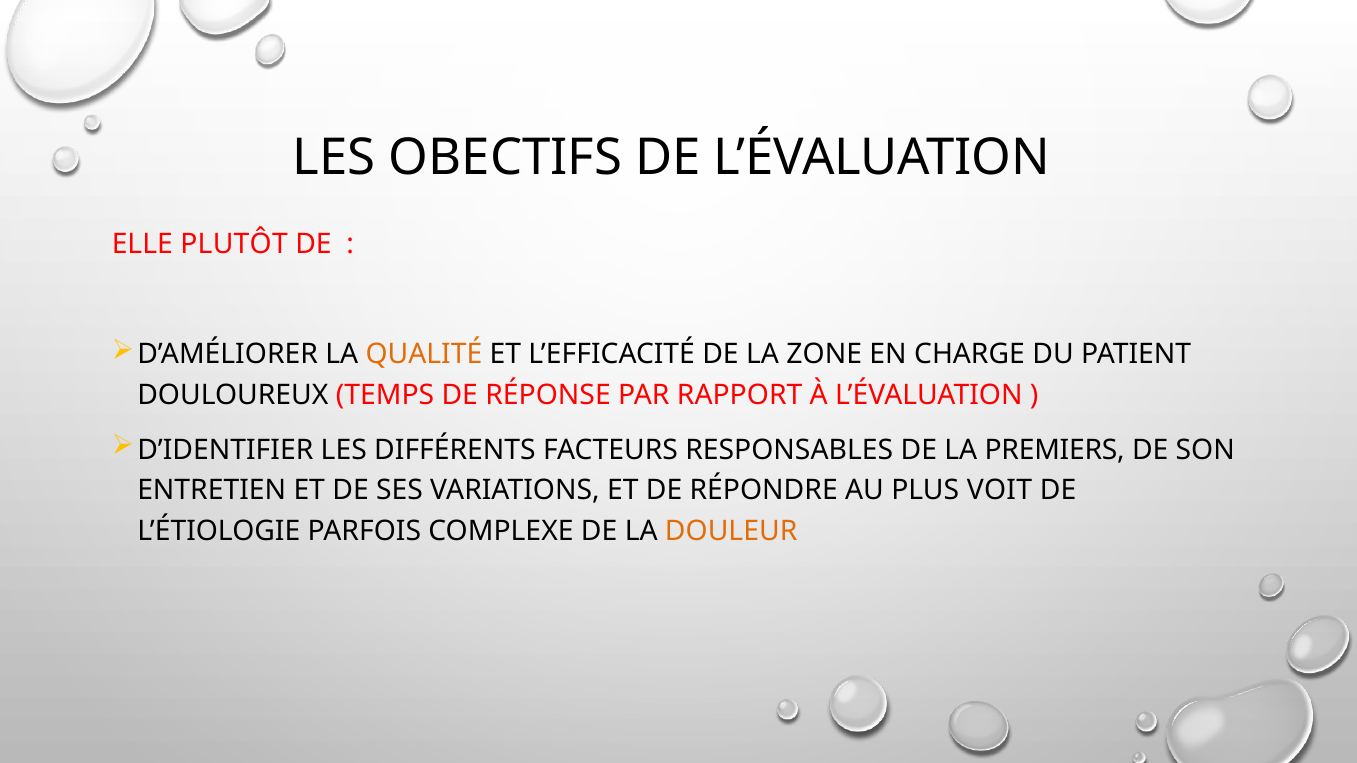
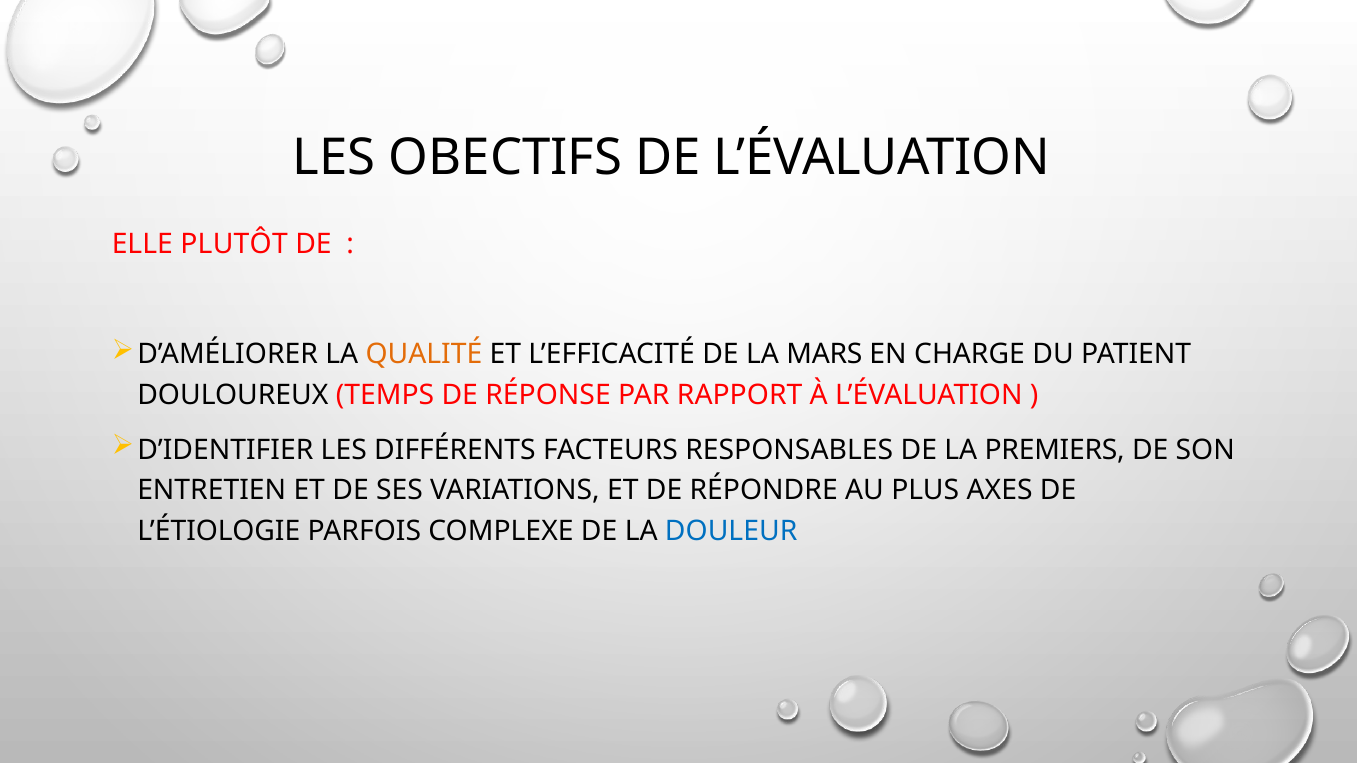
ZONE: ZONE -> MARS
VOIT: VOIT -> AXES
DOULEUR colour: orange -> blue
